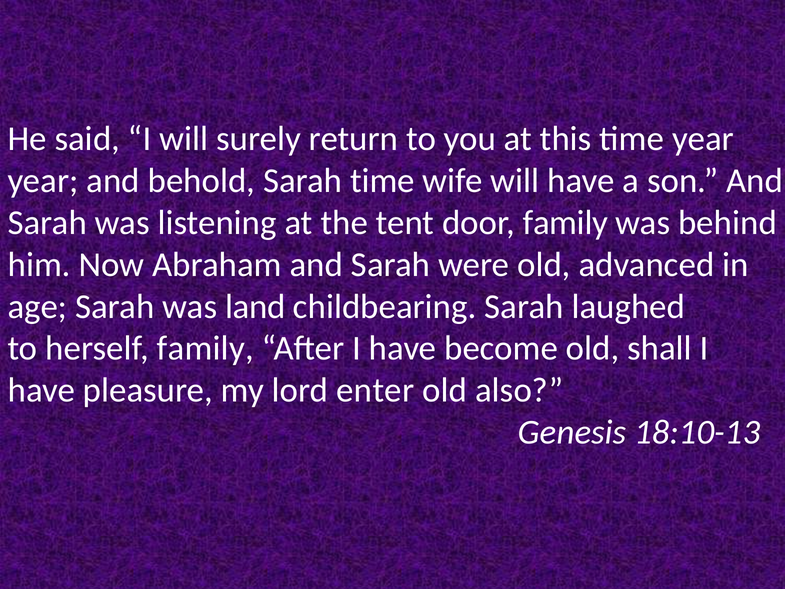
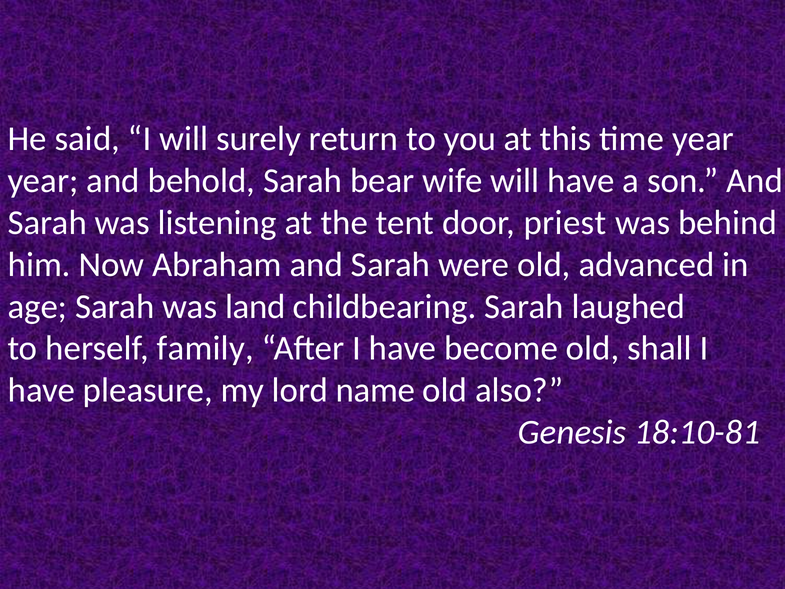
Sarah time: time -> bear
door family: family -> priest
enter: enter -> name
18:10-13: 18:10-13 -> 18:10-81
